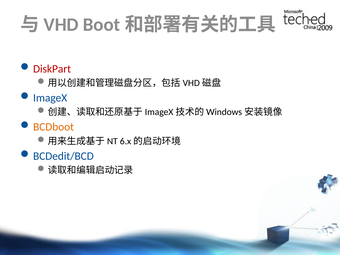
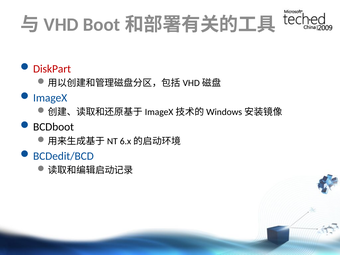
BCDboot colour: orange -> black
